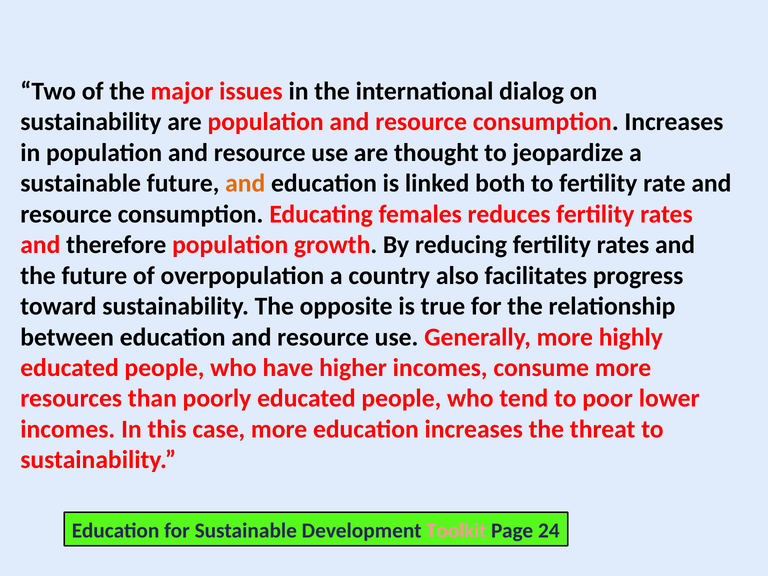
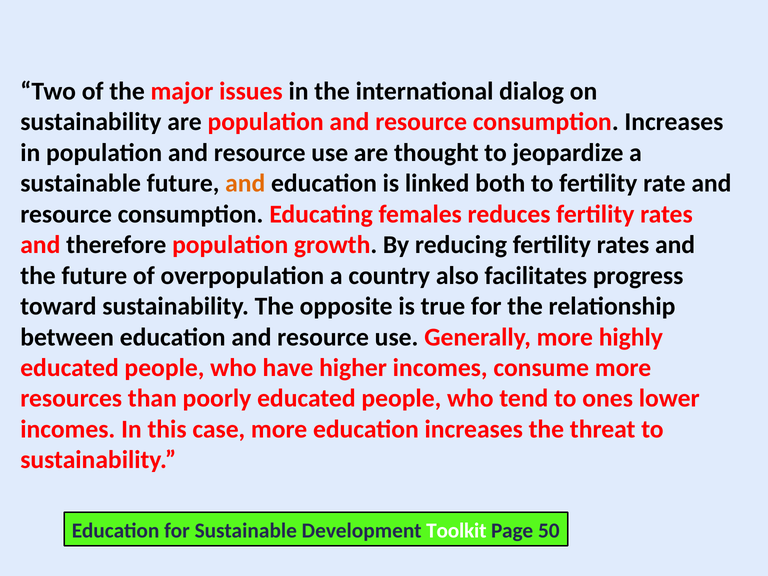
poor: poor -> ones
Toolkit colour: pink -> white
24: 24 -> 50
